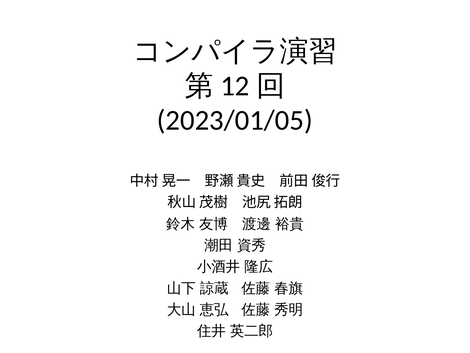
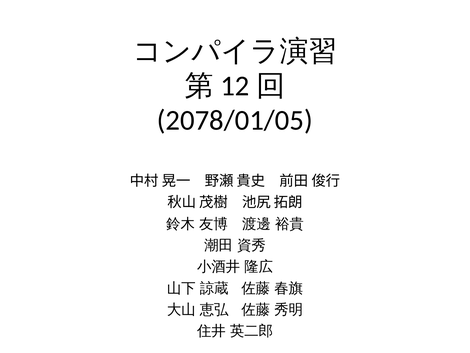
2023/01/05: 2023/01/05 -> 2078/01/05
